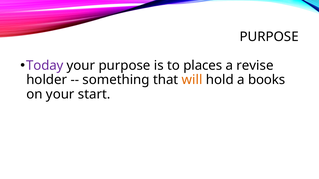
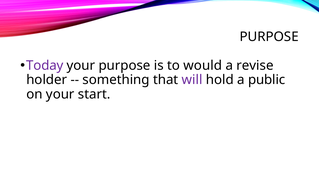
places: places -> would
will colour: orange -> purple
books: books -> public
